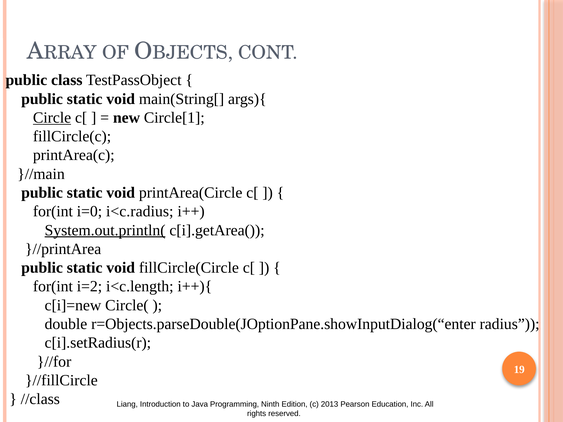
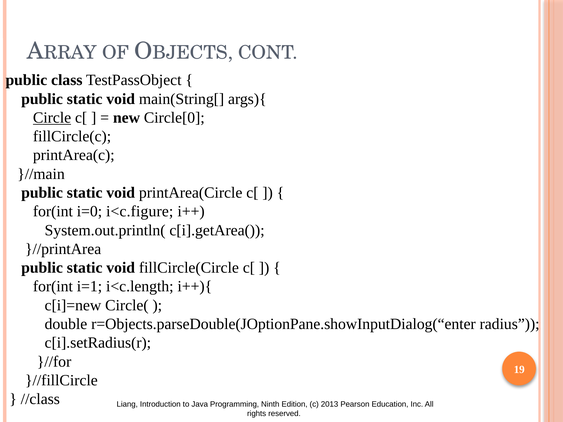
Circle[1: Circle[1 -> Circle[0
i<c.radius: i<c.radius -> i<c.figure
System.out.println( underline: present -> none
i=2: i=2 -> i=1
